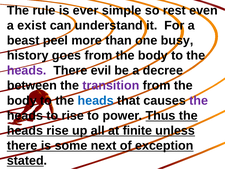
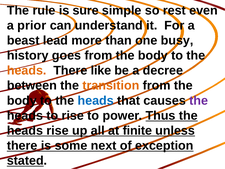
ever: ever -> sure
exist: exist -> prior
peel: peel -> lead
heads at (27, 70) colour: purple -> orange
evil: evil -> like
transition colour: purple -> orange
